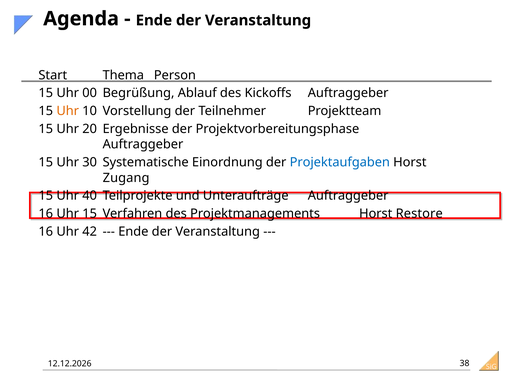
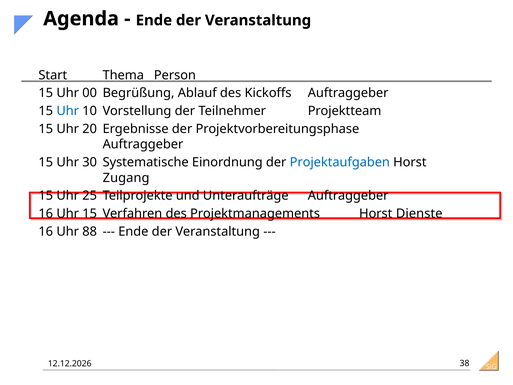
Uhr at (68, 111) colour: orange -> blue
40: 40 -> 25
Restore: Restore -> Dienste
42: 42 -> 88
